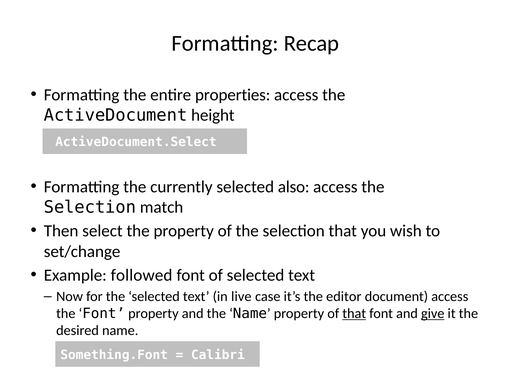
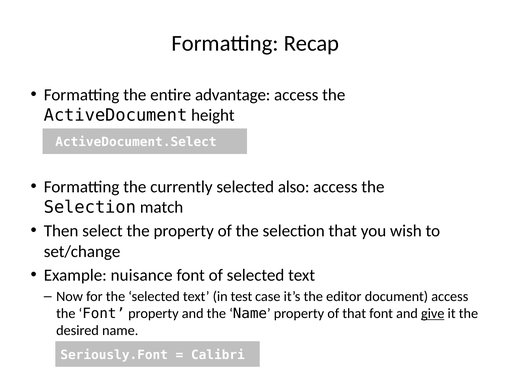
properties: properties -> advantage
followed: followed -> nuisance
live: live -> test
that at (354, 314) underline: present -> none
Something.Font: Something.Font -> Seriously.Font
